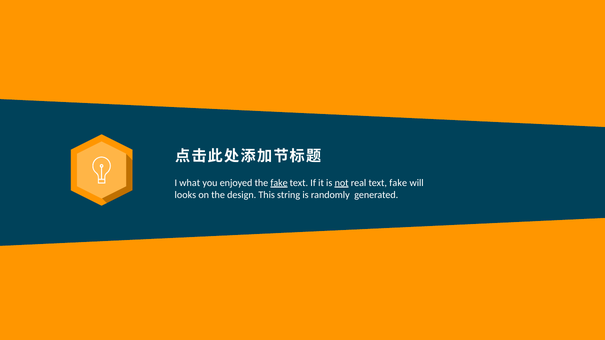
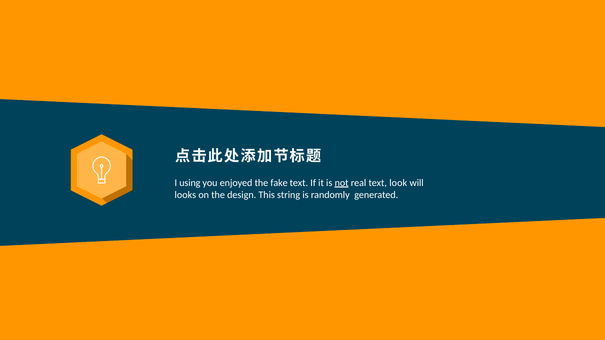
what: what -> using
fake at (279, 183) underline: present -> none
text fake: fake -> look
